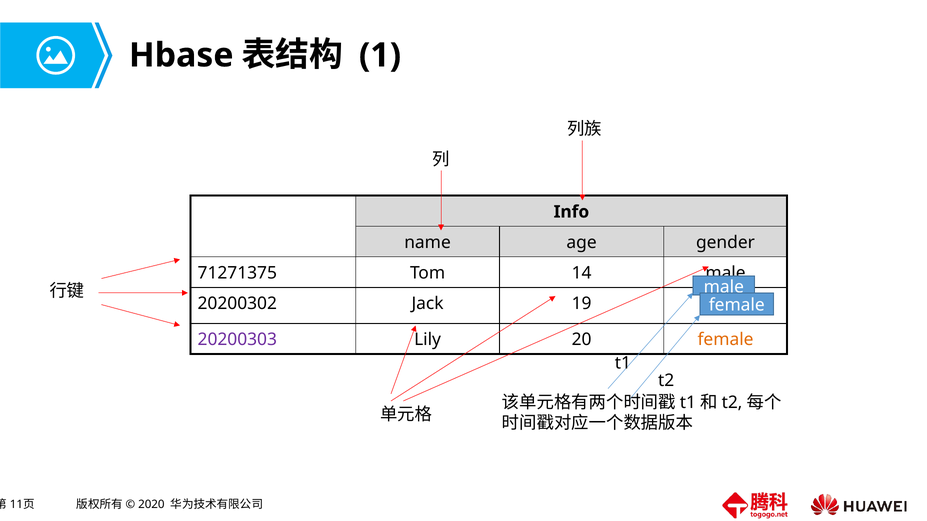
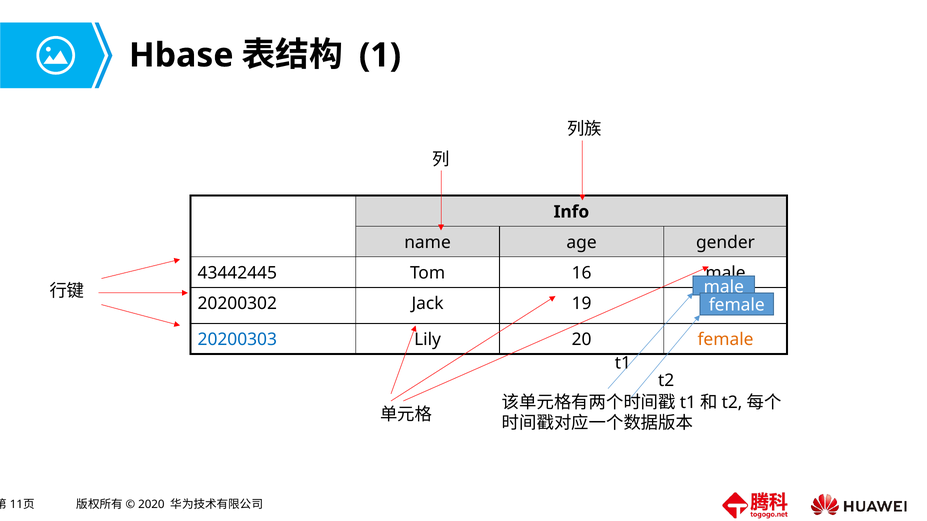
71271375: 71271375 -> 43442445
14: 14 -> 16
20200303 colour: purple -> blue
